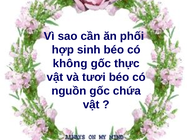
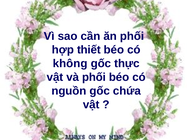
sinh: sinh -> thiết
và tươi: tươi -> phối
